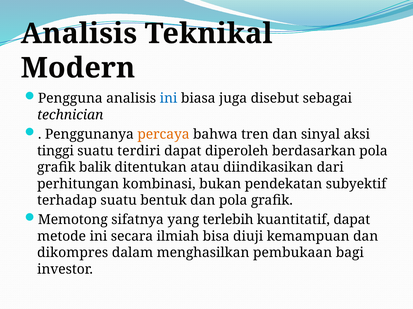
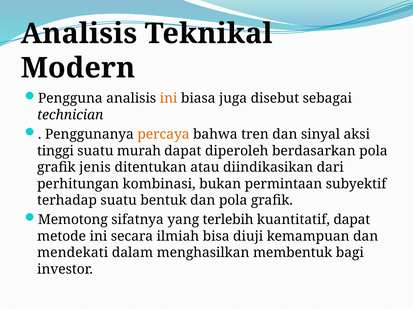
ini at (169, 99) colour: blue -> orange
terdiri: terdiri -> murah
balik: balik -> jenis
pendekatan: pendekatan -> permintaan
dikompres: dikompres -> mendekati
pembukaan: pembukaan -> membentuk
